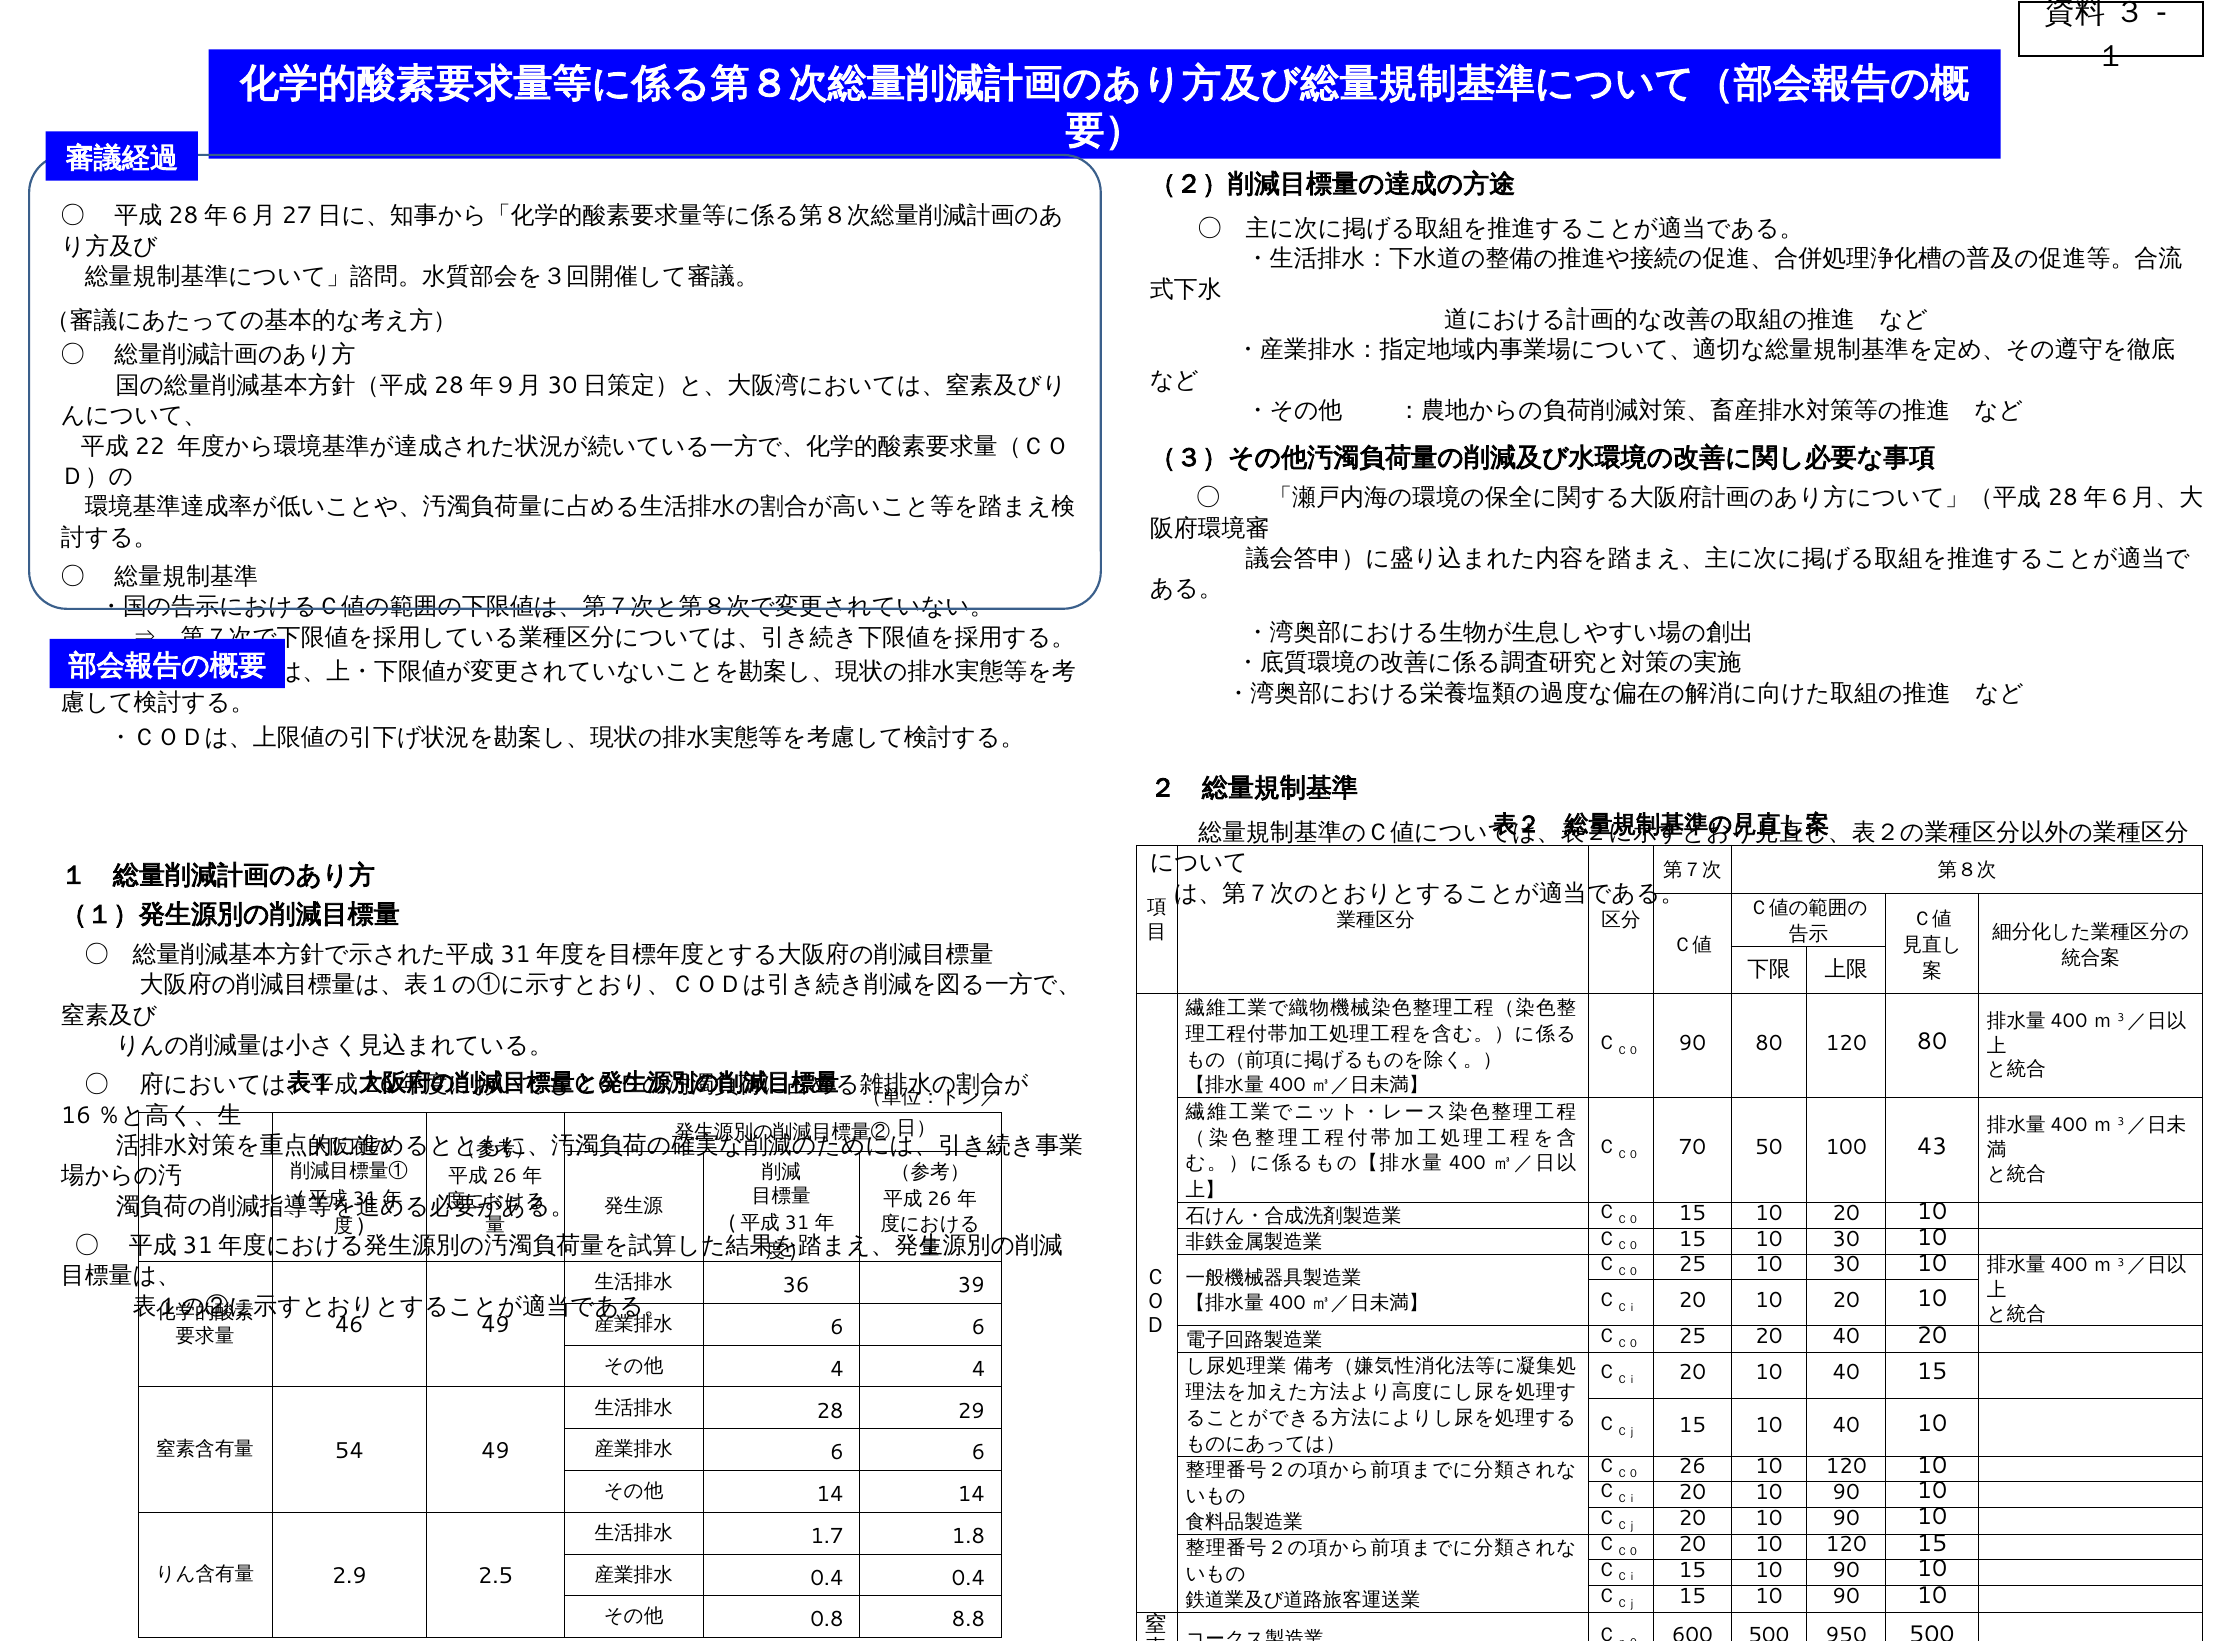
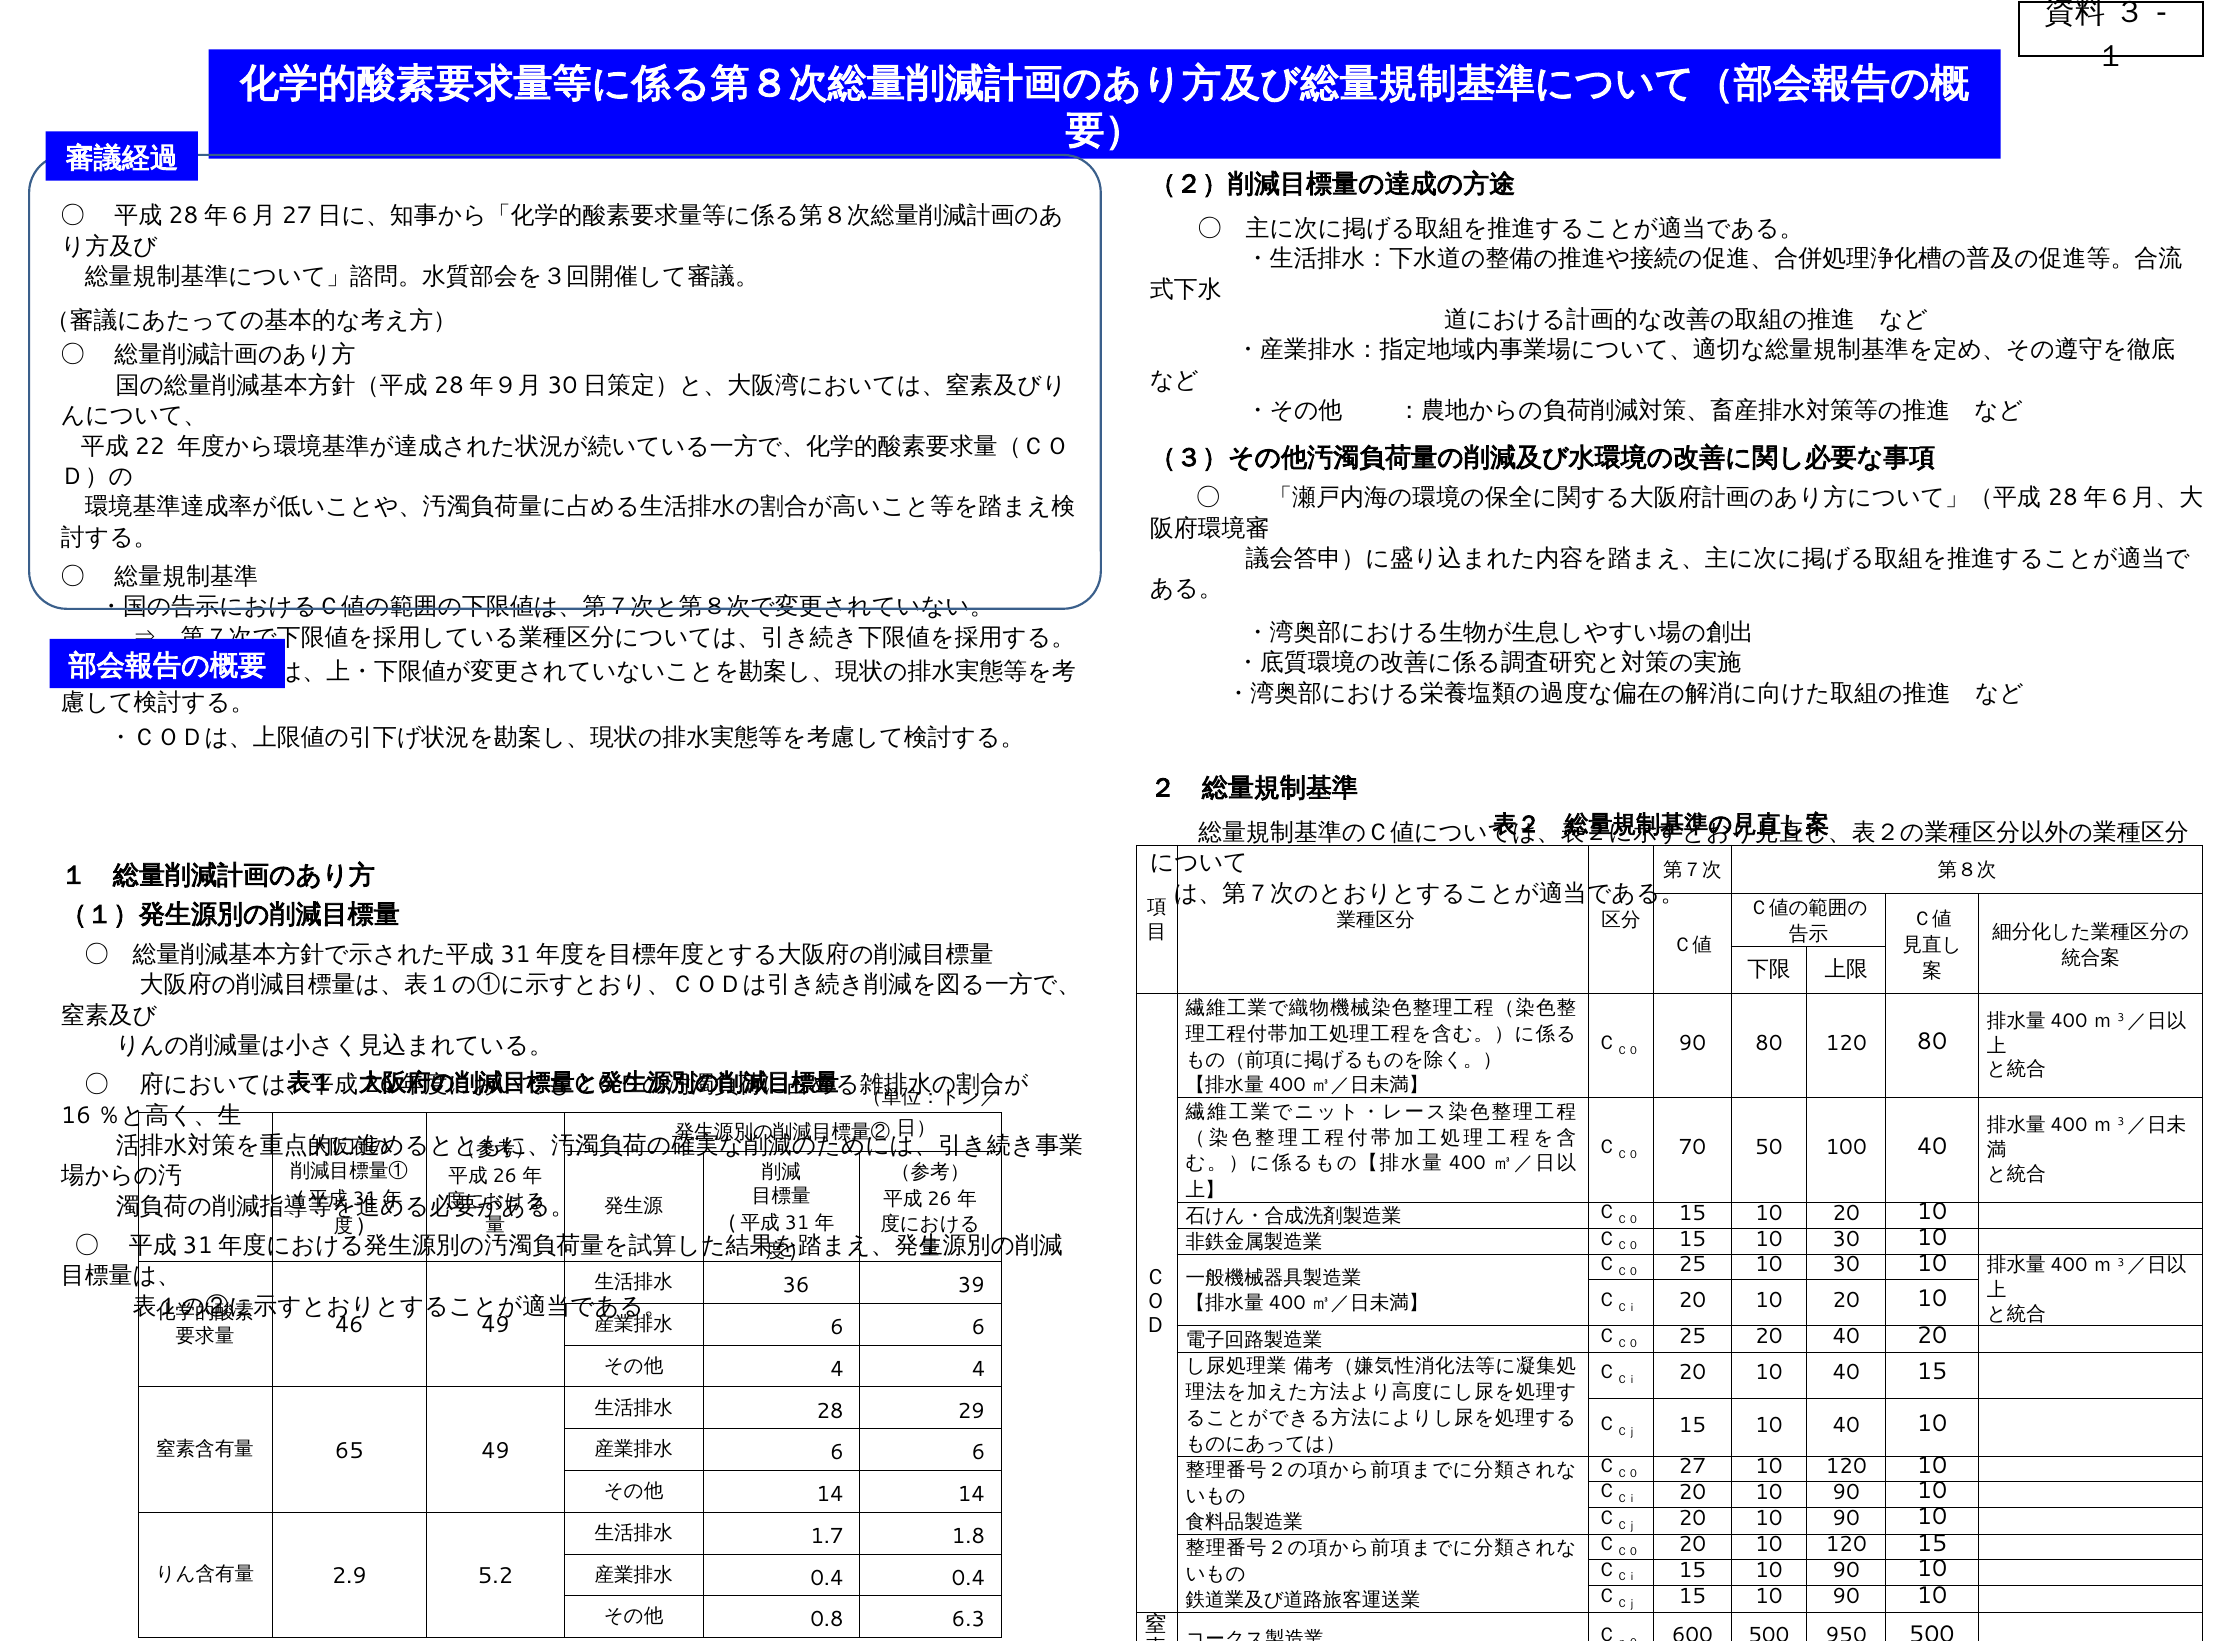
100 43: 43 -> 40
54: 54 -> 65
26: 26 -> 27
2.5: 2.5 -> 5.2
8.8: 8.8 -> 6.3
